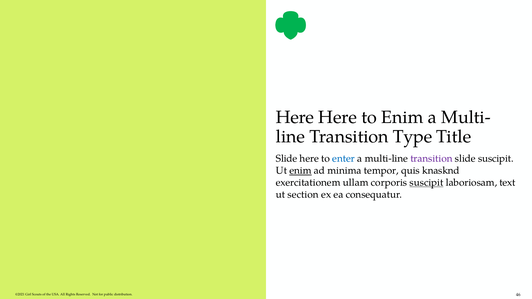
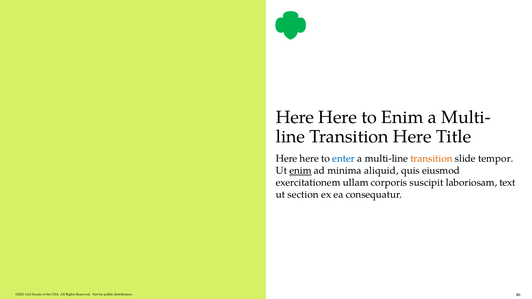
Transition Type: Type -> Here
Slide at (287, 159): Slide -> Here
transition at (431, 159) colour: purple -> orange
slide suscipit: suscipit -> tempor
tempor: tempor -> aliquid
knasknd: knasknd -> eiusmod
suscipit at (426, 183) underline: present -> none
